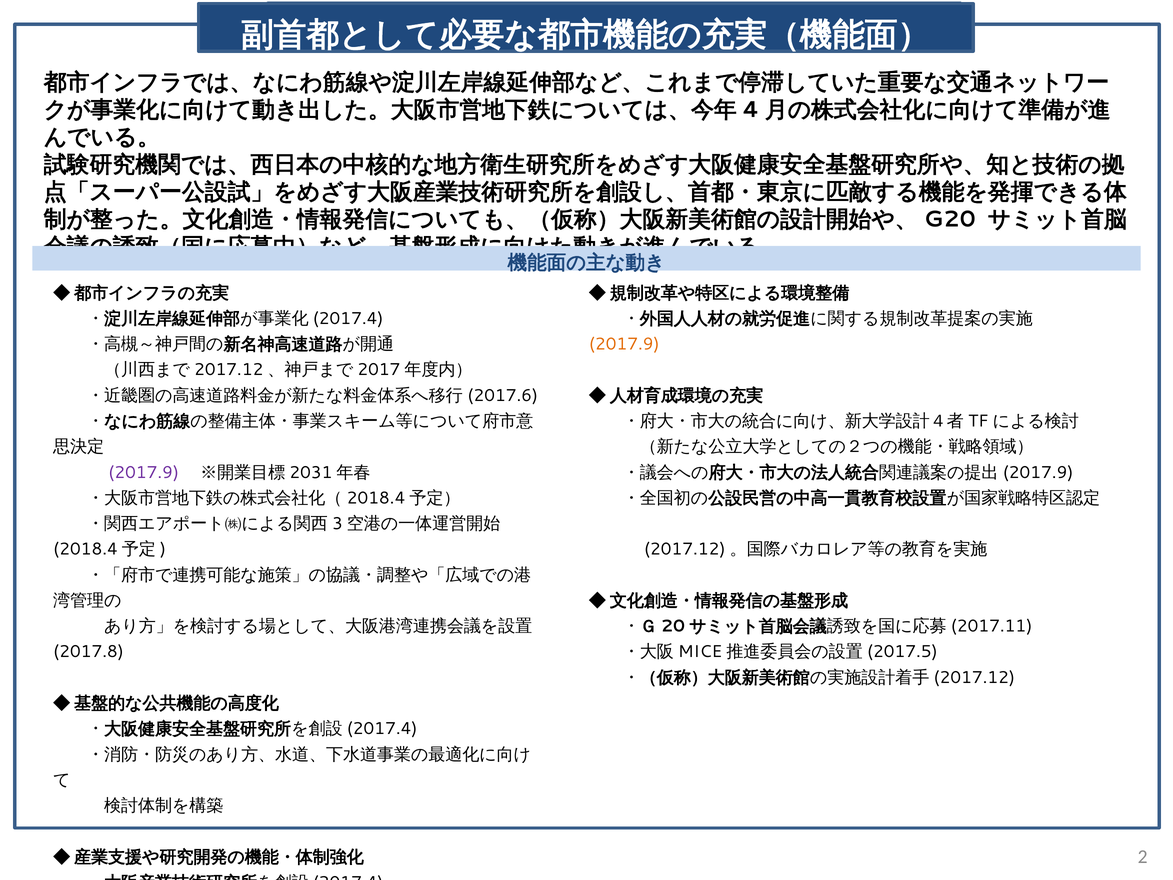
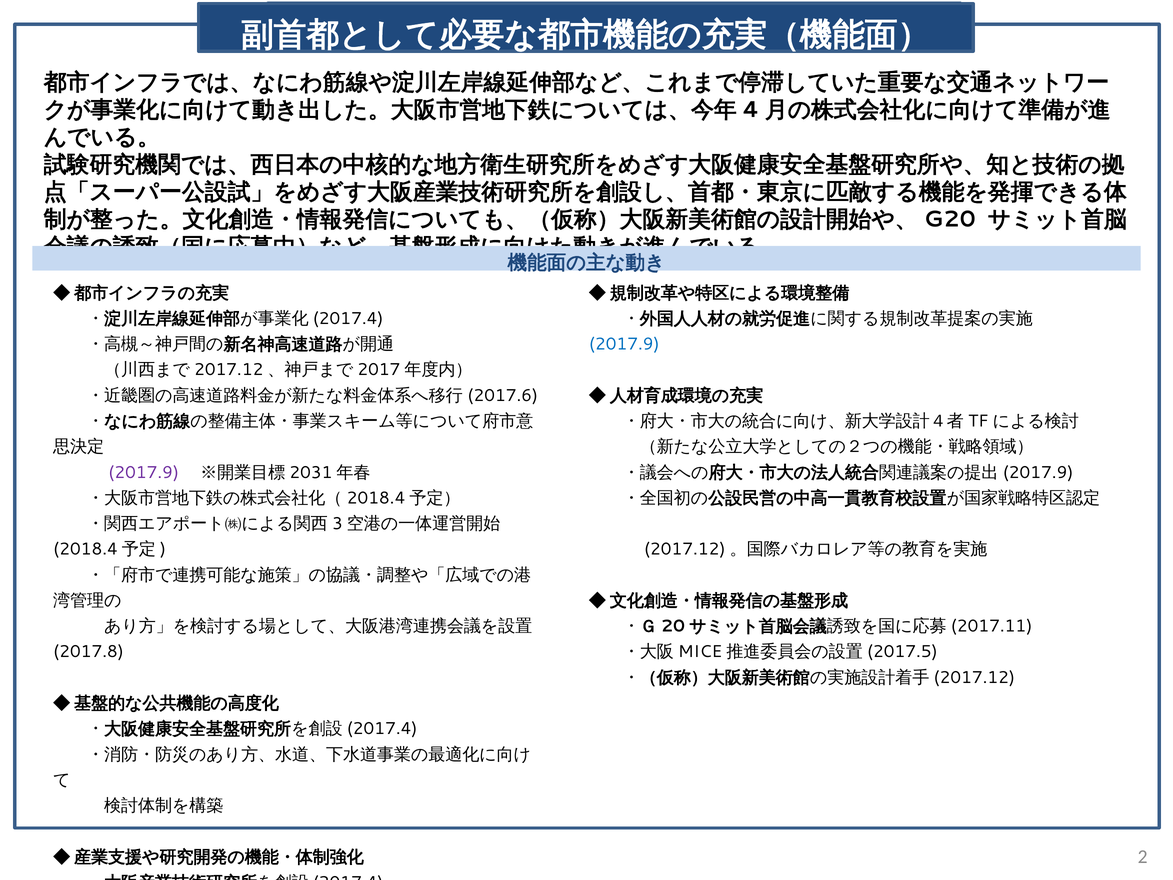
2017.9 at (624, 344) colour: orange -> blue
